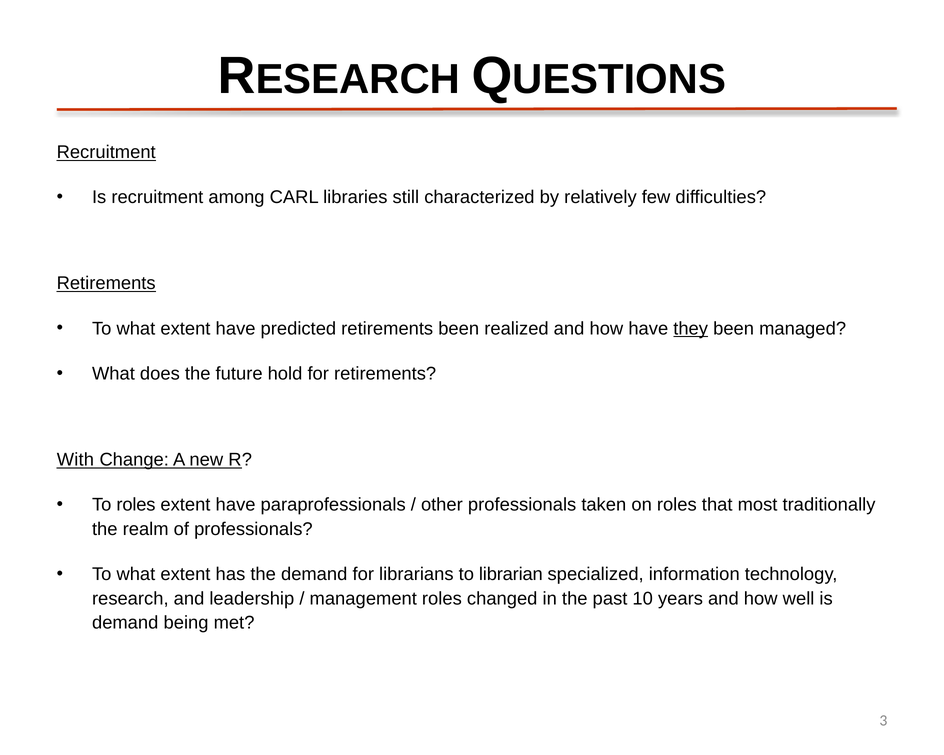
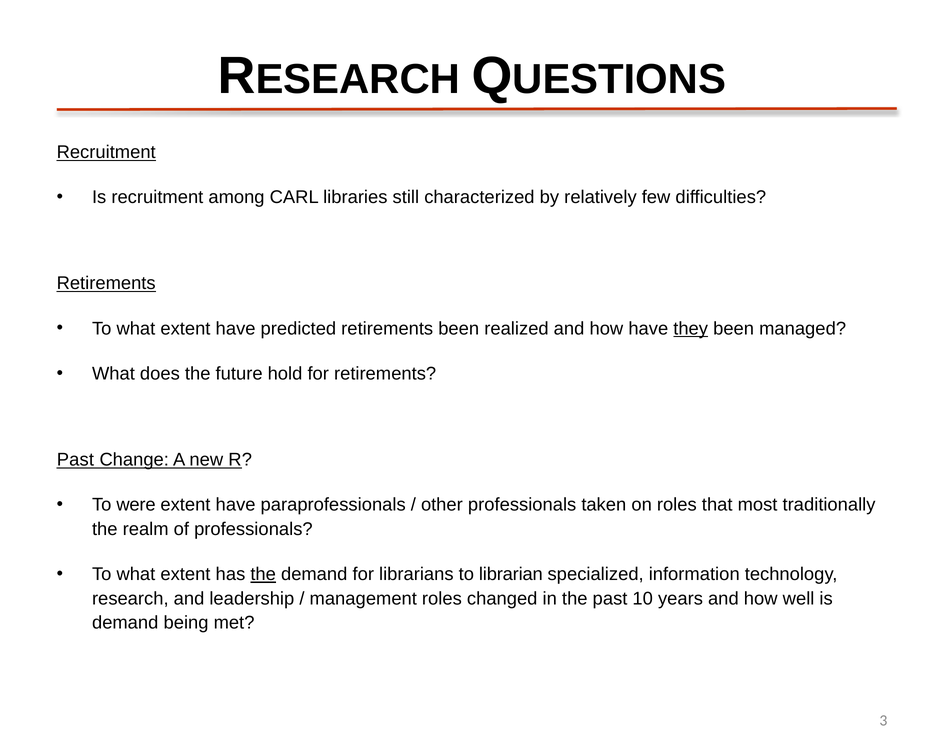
With at (75, 460): With -> Past
To roles: roles -> were
the at (263, 574) underline: none -> present
